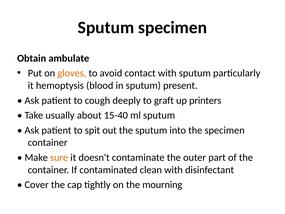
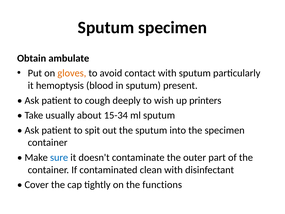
graft: graft -> wish
15-40: 15-40 -> 15-34
sure colour: orange -> blue
mourning: mourning -> functions
